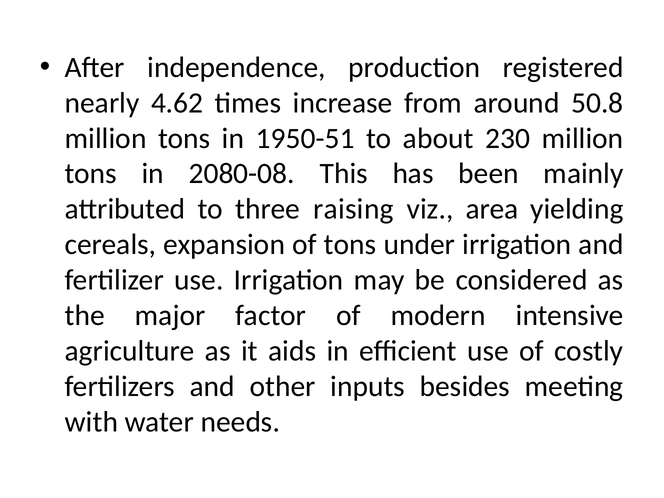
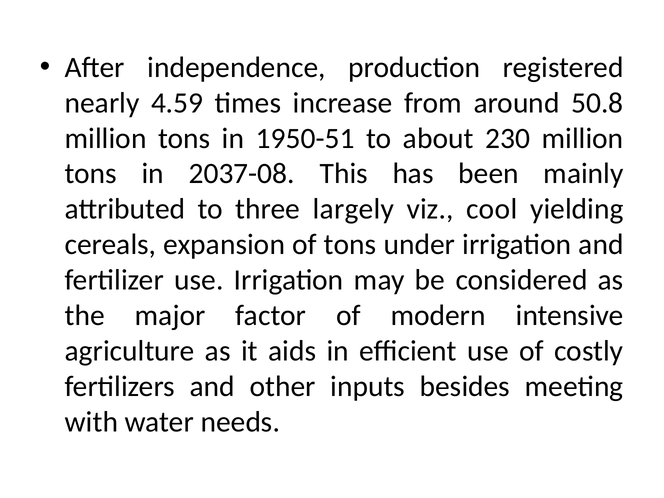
4.62: 4.62 -> 4.59
2080-08: 2080-08 -> 2037-08
raising: raising -> largely
area: area -> cool
